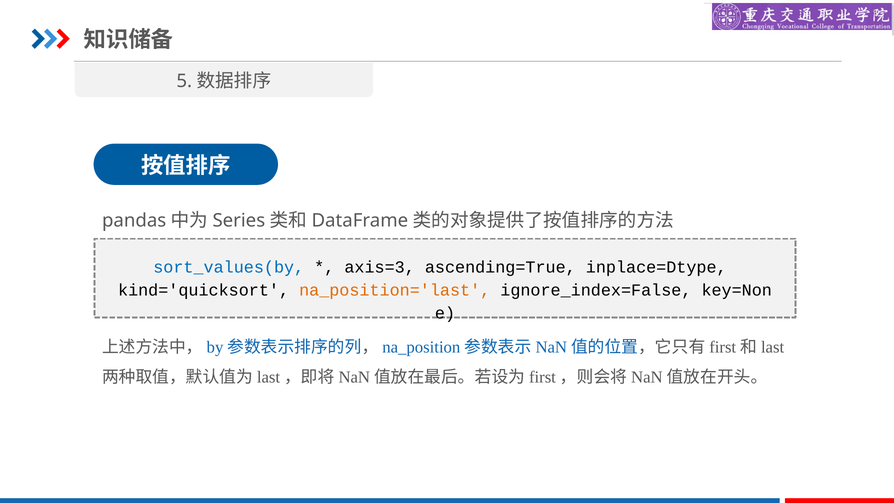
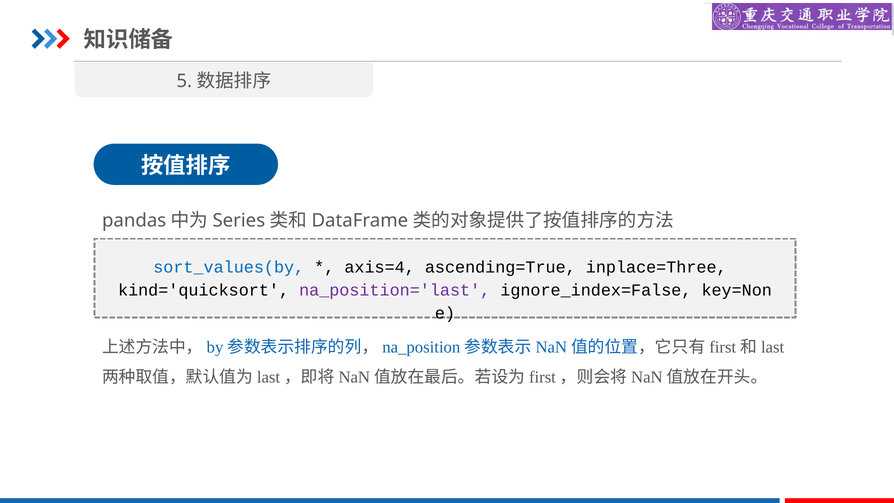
axis=3: axis=3 -> axis=4
inplace=Dtype: inplace=Dtype -> inplace=Three
na_position='last colour: orange -> purple
